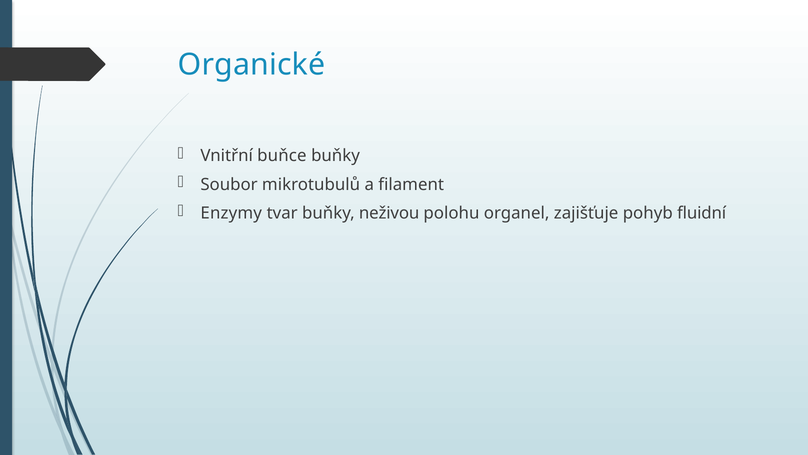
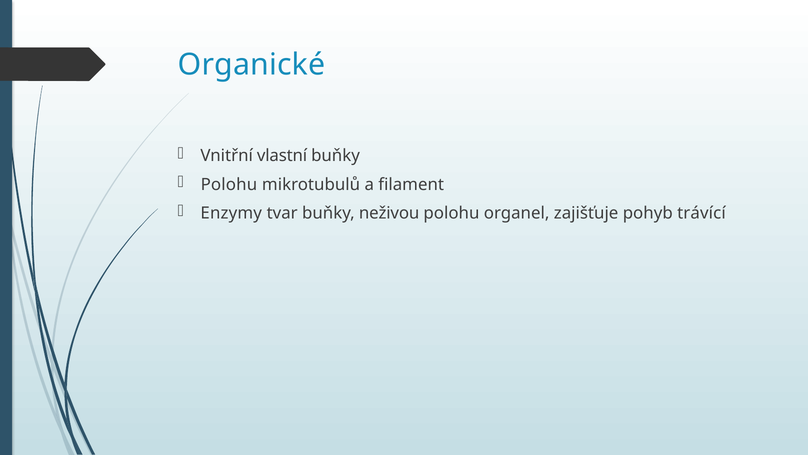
buňce: buňce -> vlastní
Soubor at (229, 184): Soubor -> Polohu
fluidní: fluidní -> trávící
